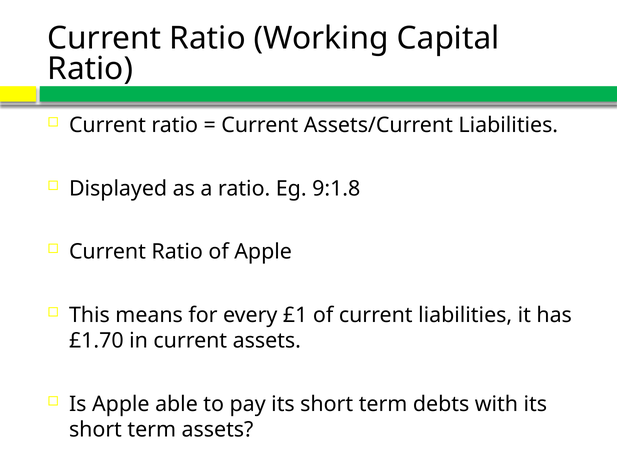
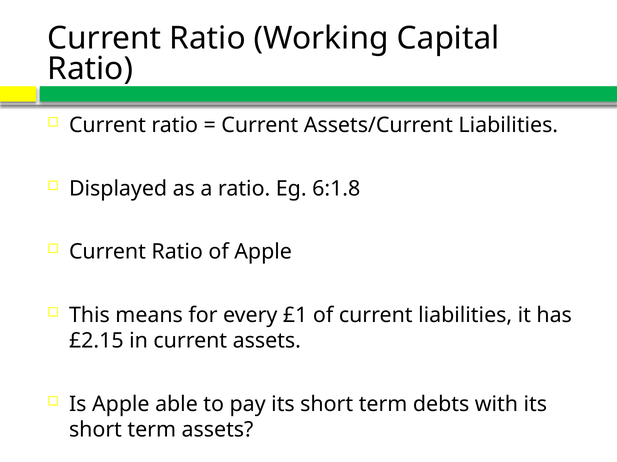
9:1.8: 9:1.8 -> 6:1.8
£1.70: £1.70 -> £2.15
